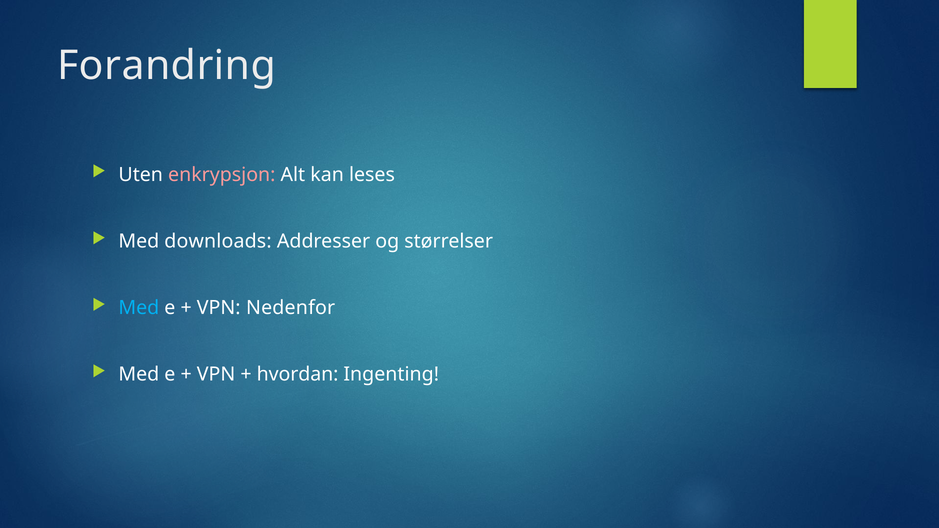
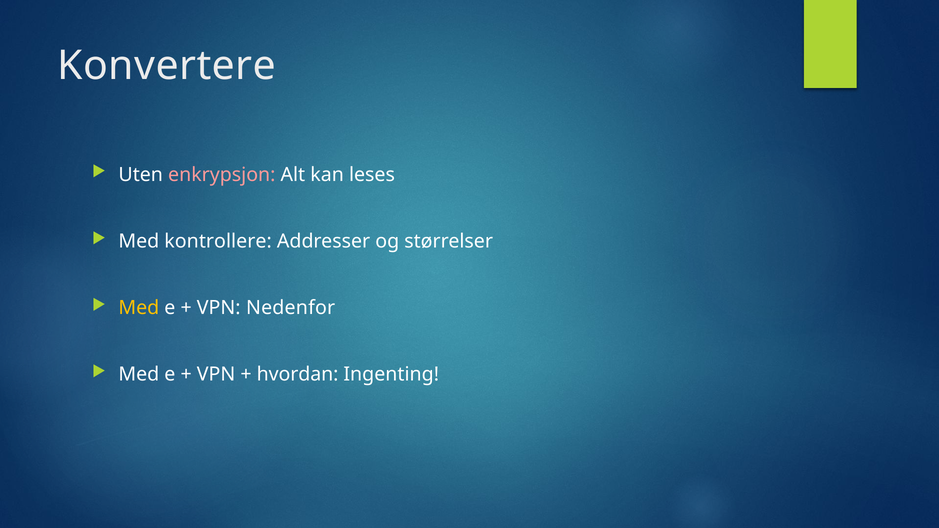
Forandring: Forandring -> Konvertere
downloads: downloads -> kontrollere
Med at (139, 308) colour: light blue -> yellow
